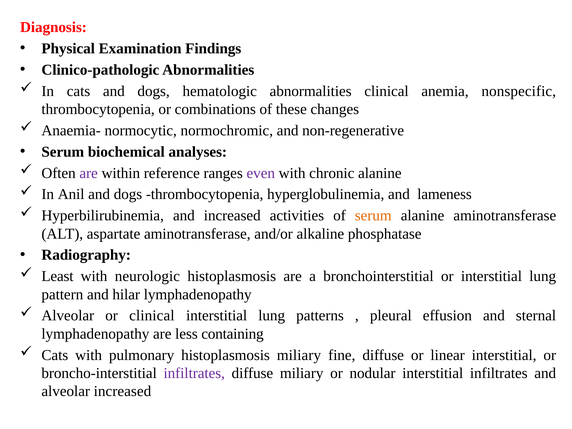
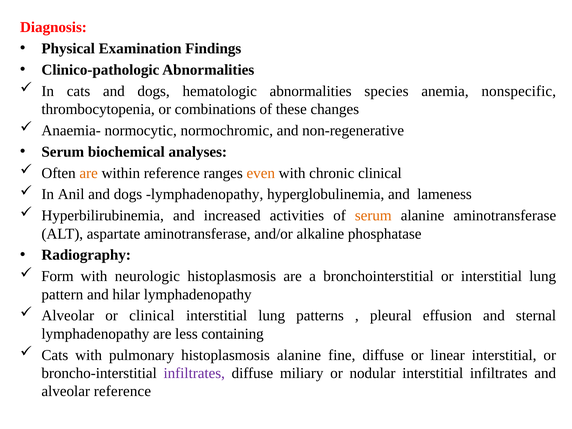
abnormalities clinical: clinical -> species
are at (89, 173) colour: purple -> orange
even colour: purple -> orange
chronic alanine: alanine -> clinical
dogs thrombocytopenia: thrombocytopenia -> lymphadenopathy
Least: Least -> Form
histoplasmosis miliary: miliary -> alanine
alveolar increased: increased -> reference
